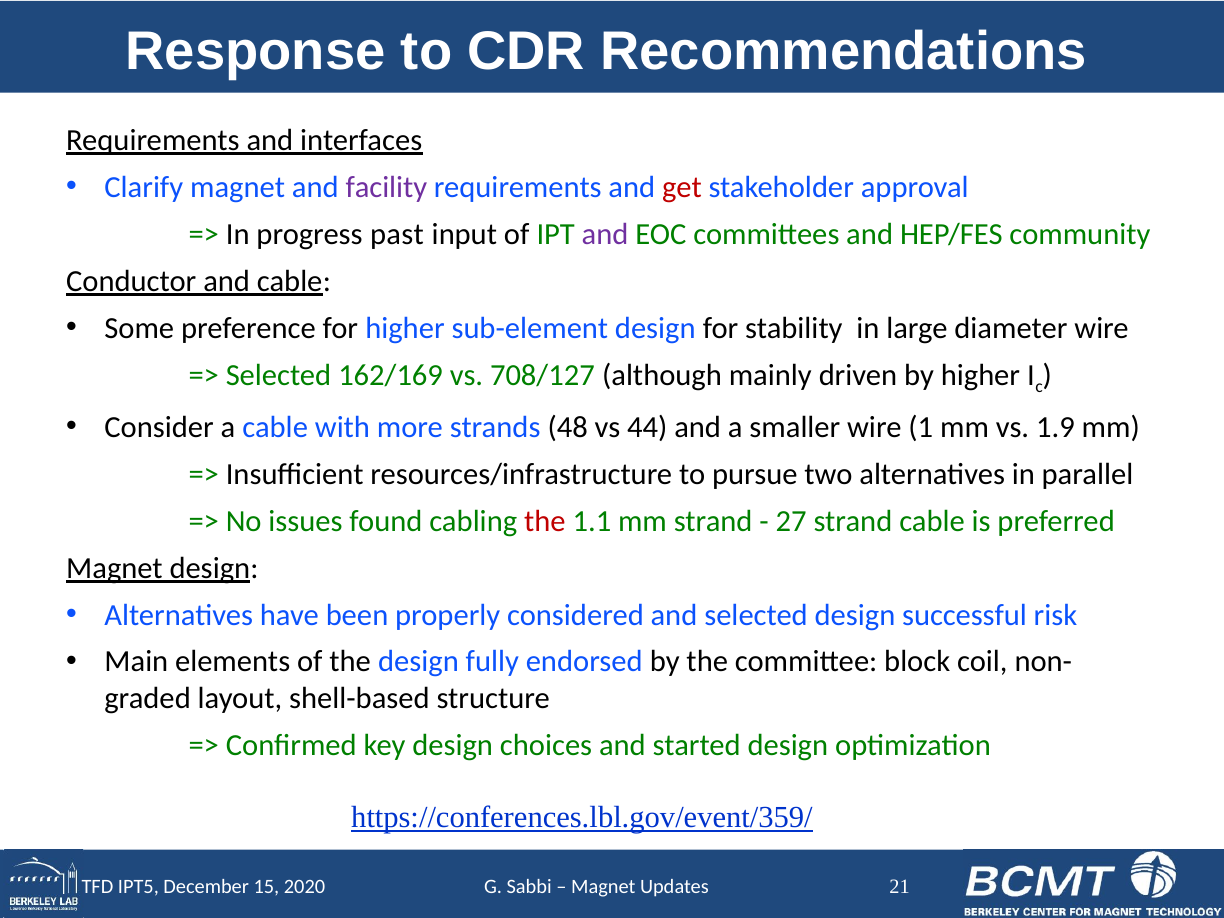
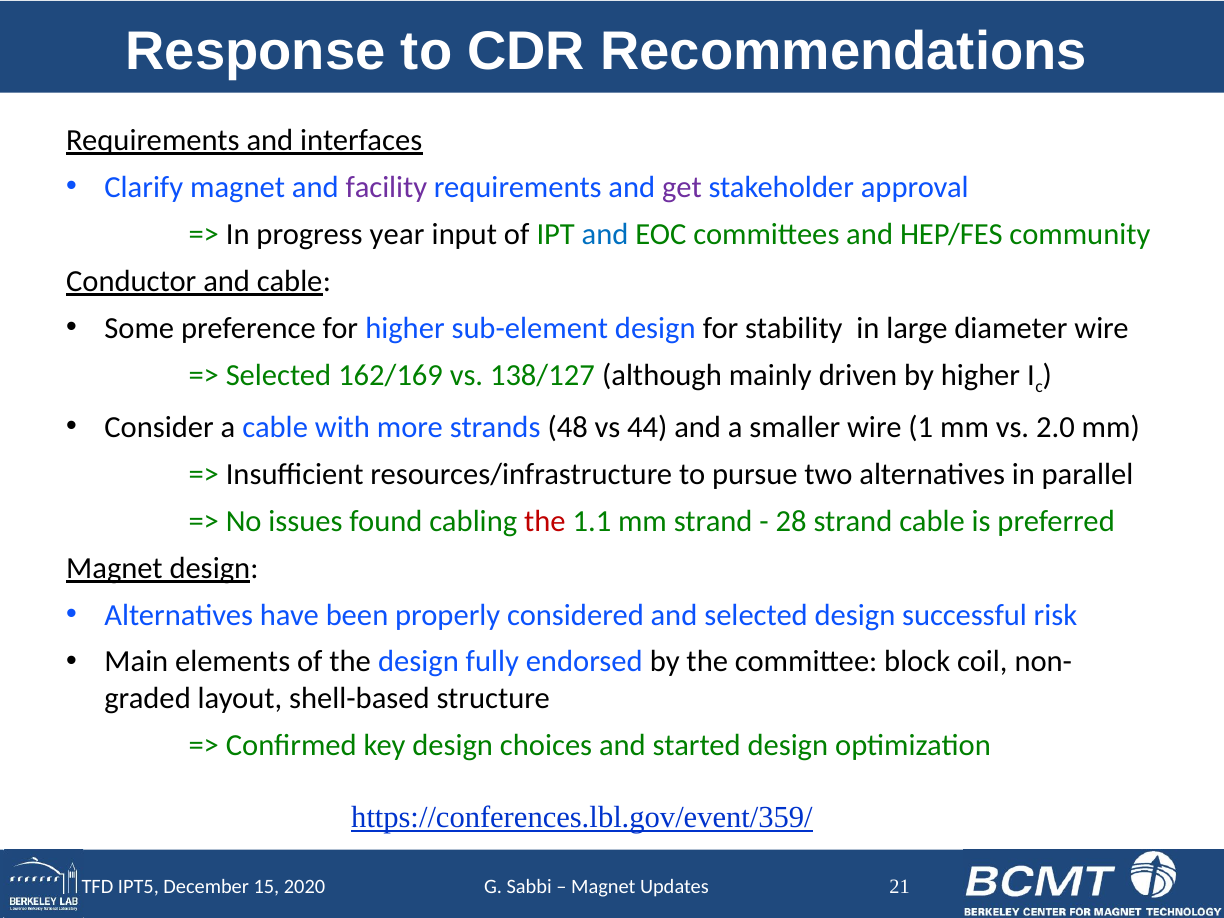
get colour: red -> purple
past: past -> year
and at (605, 234) colour: purple -> blue
708/127: 708/127 -> 138/127
1.9: 1.9 -> 2.0
27: 27 -> 28
